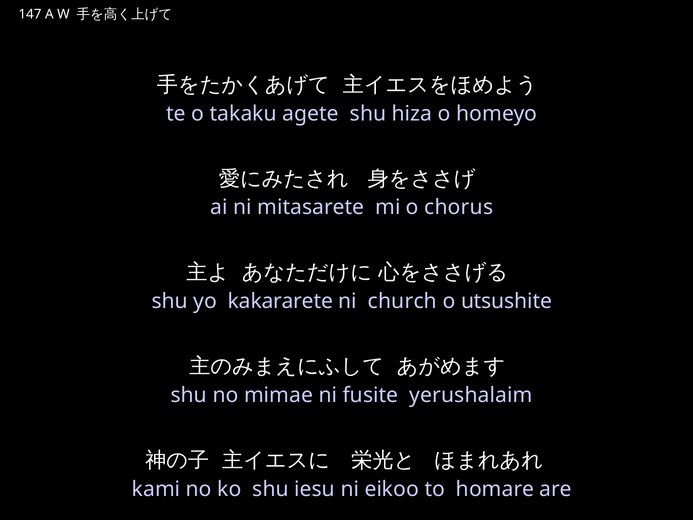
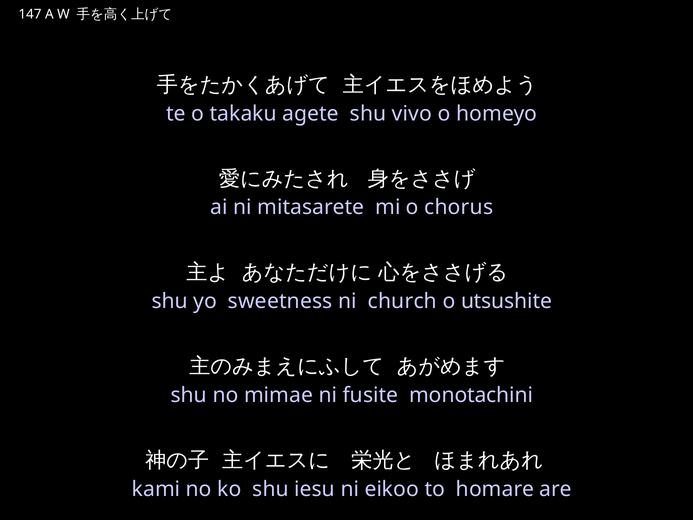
hiza: hiza -> vivo
kakararete: kakararete -> sweetness
yerushalaim: yerushalaim -> monotachini
